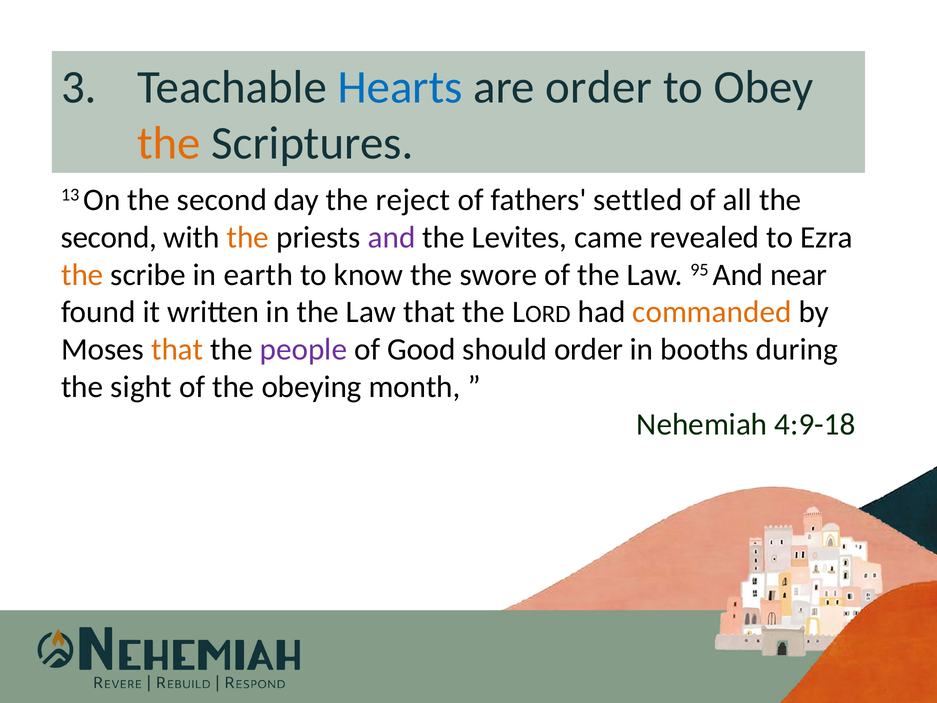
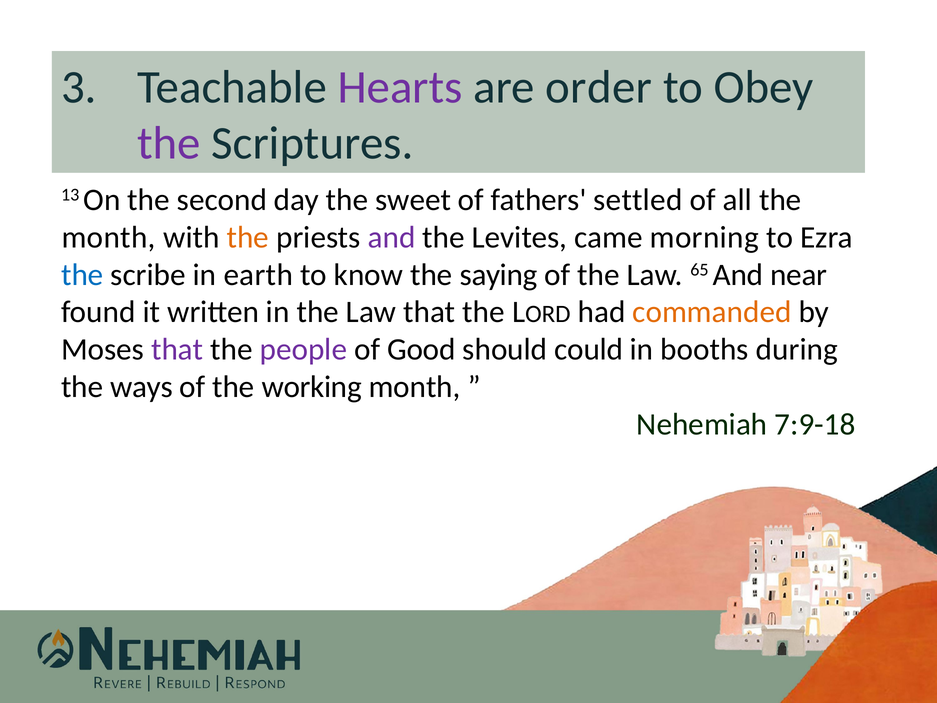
Hearts colour: blue -> purple
the at (169, 143) colour: orange -> purple
reject: reject -> sweet
second at (109, 237): second -> month
revealed: revealed -> morning
the at (82, 275) colour: orange -> blue
swore: swore -> saying
95: 95 -> 65
that at (177, 350) colour: orange -> purple
should order: order -> could
sight: sight -> ways
obeying: obeying -> working
4:9-18: 4:9-18 -> 7:9-18
